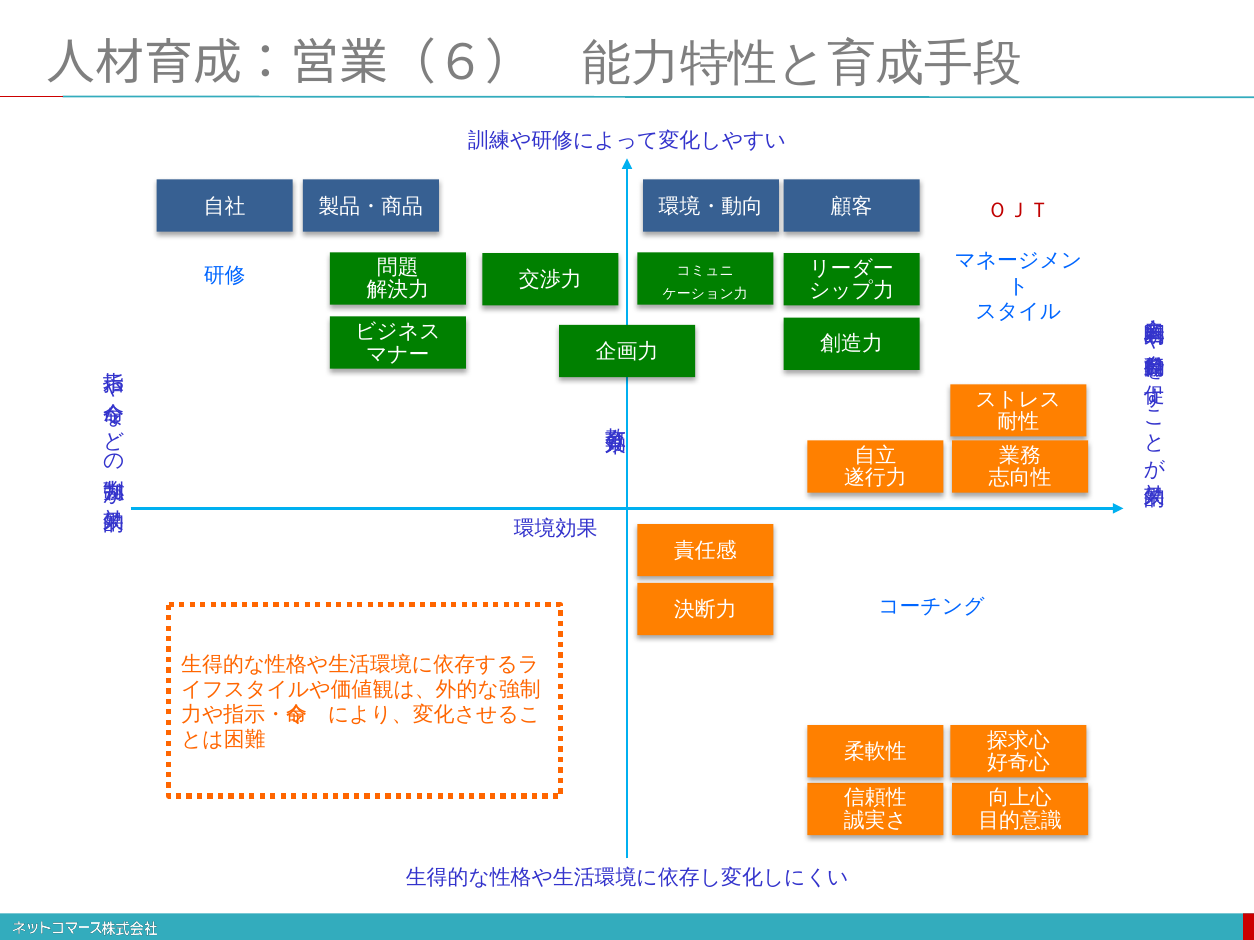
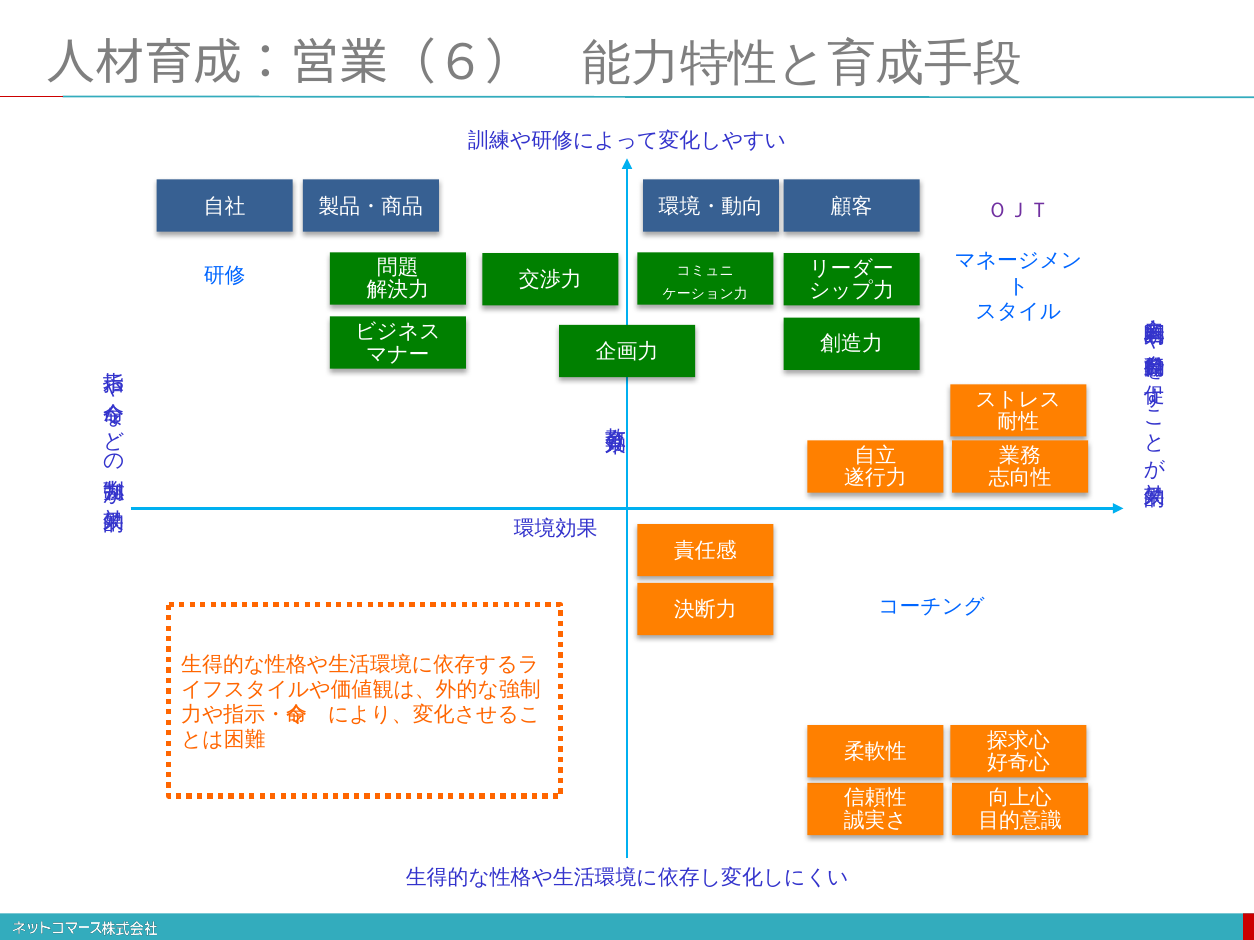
ＯＪＴ colour: red -> purple
